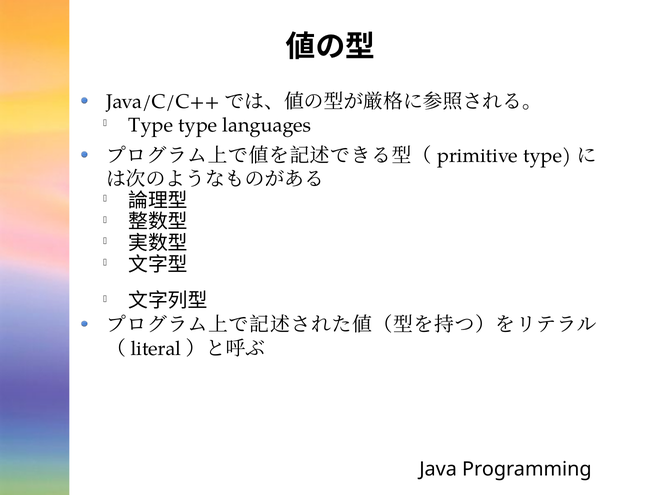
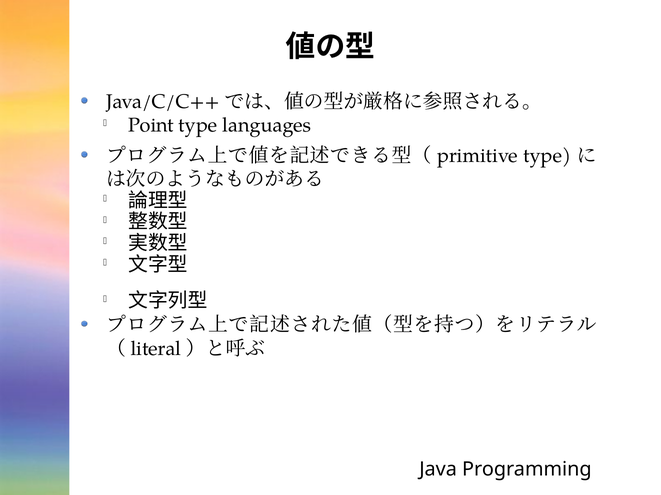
Type at (151, 126): Type -> Point
